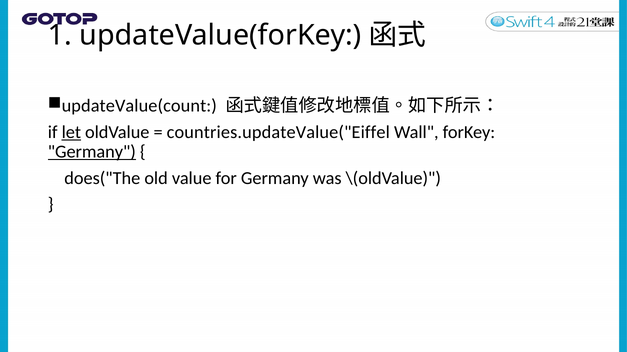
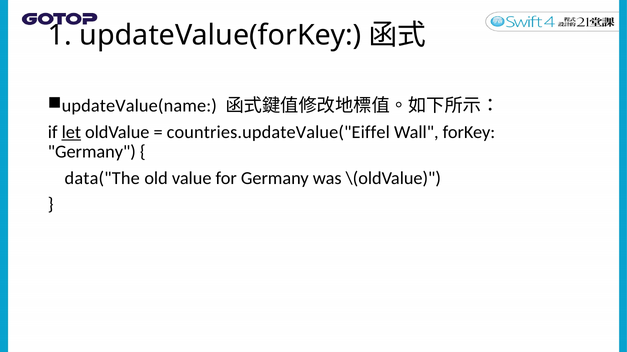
updateValue(count: updateValue(count -> updateValue(name
Germany at (92, 152) underline: present -> none
does("The: does("The -> data("The
